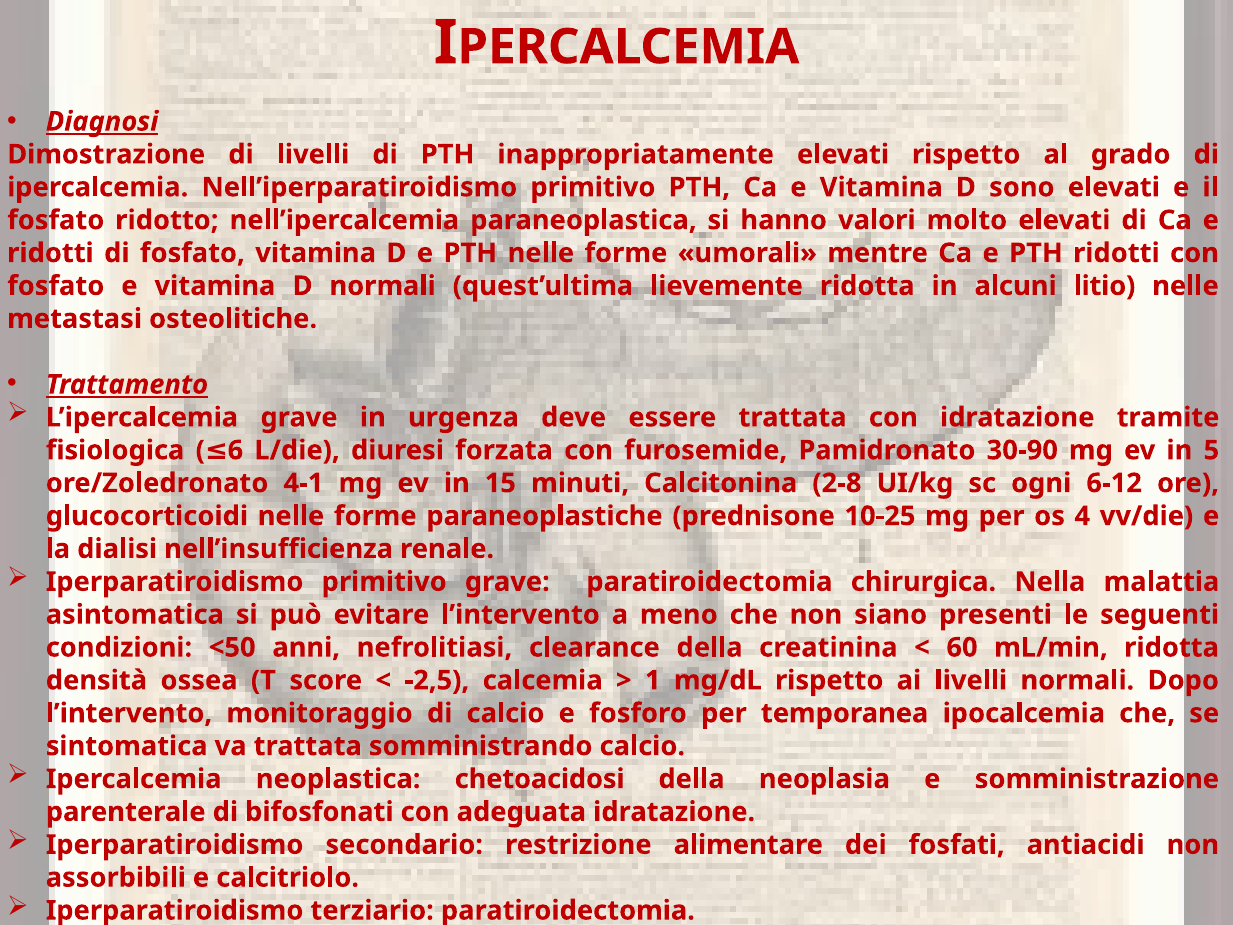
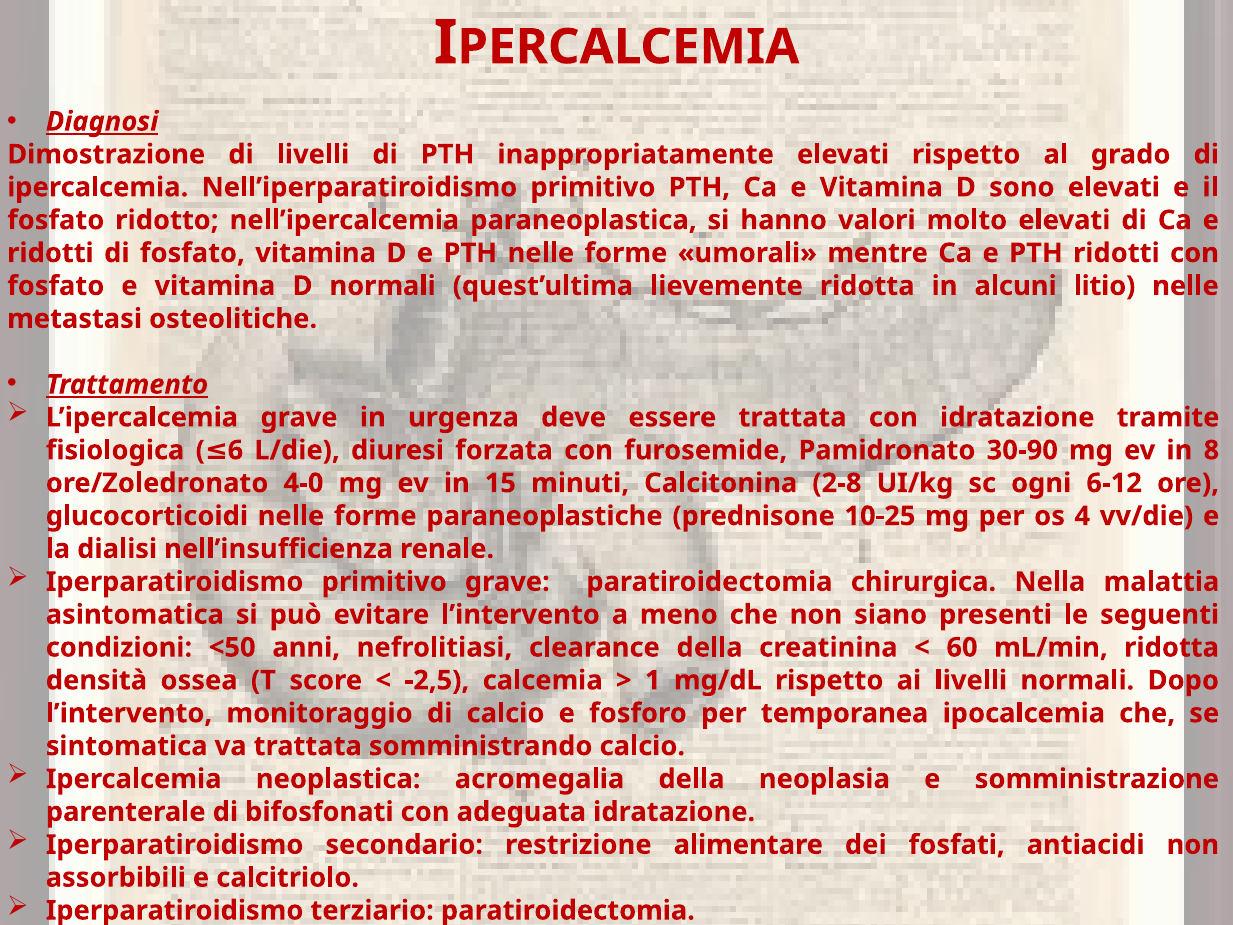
5: 5 -> 8
4-1: 4-1 -> 4-0
chetoacidosi: chetoacidosi -> acromegalia
